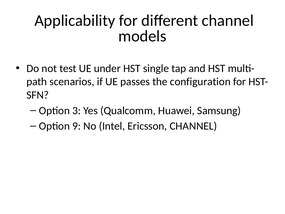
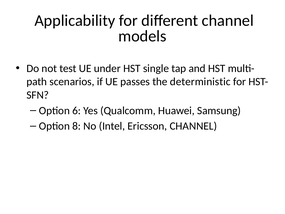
configuration: configuration -> deterministic
3: 3 -> 6
9: 9 -> 8
